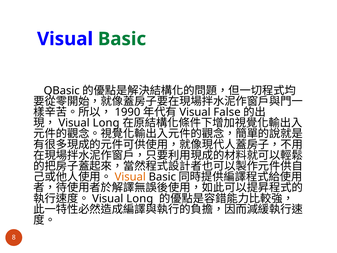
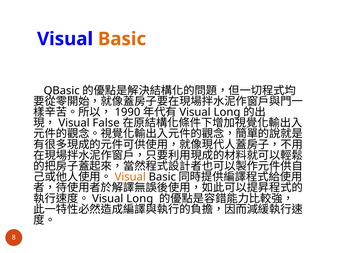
Basic at (122, 39) colour: green -> orange
False at (227, 112): False -> Long
Long at (106, 123): Long -> False
